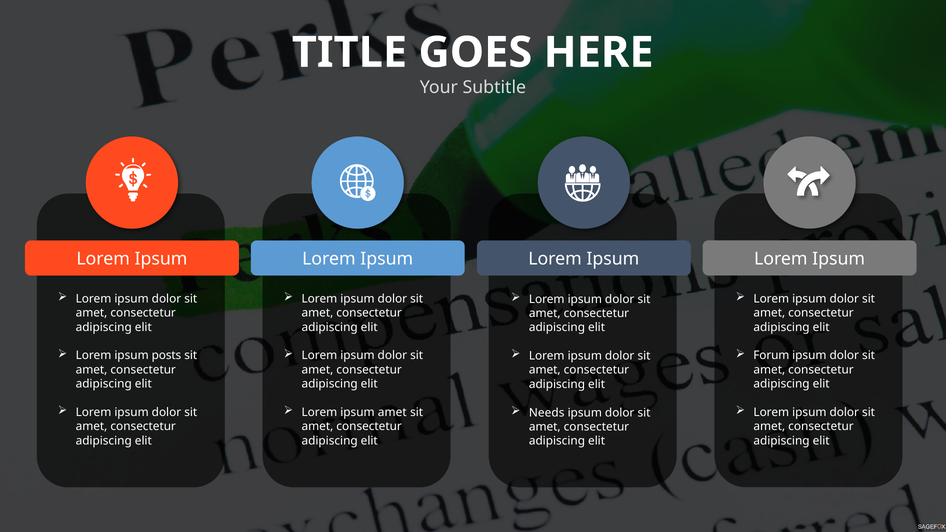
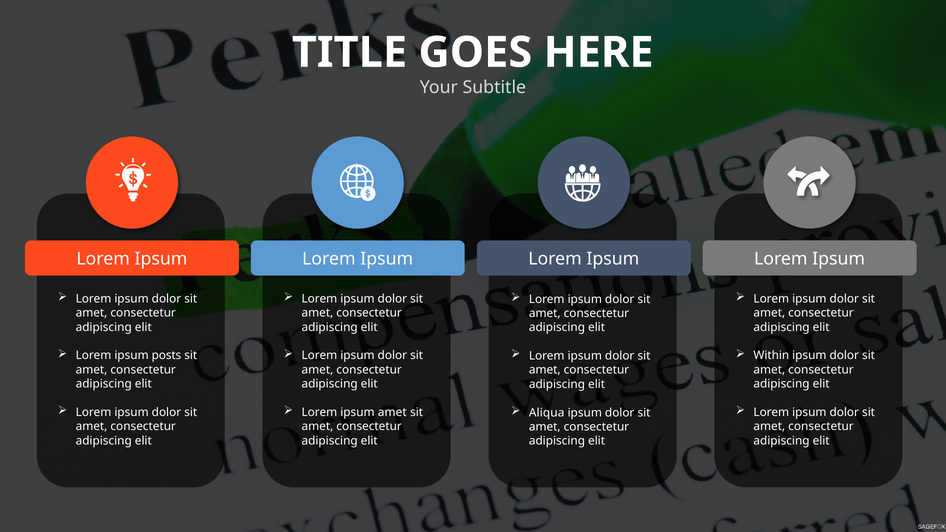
Forum: Forum -> Within
Needs: Needs -> Aliqua
